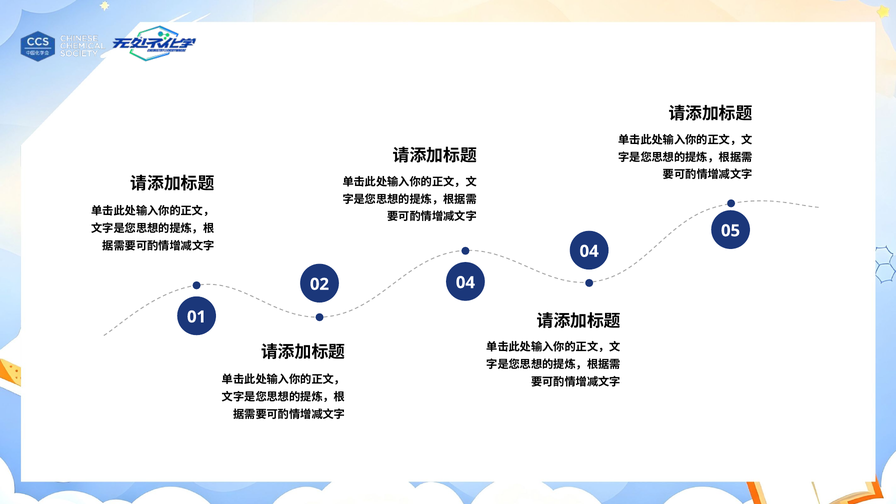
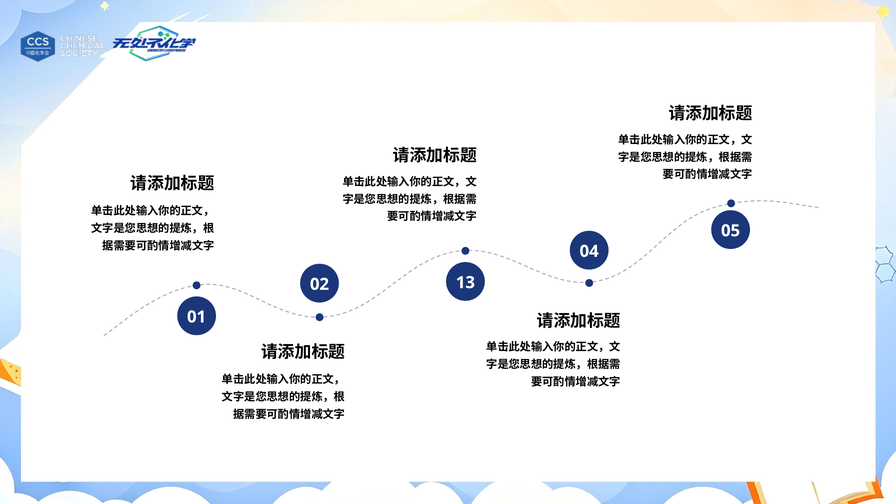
02 04: 04 -> 13
